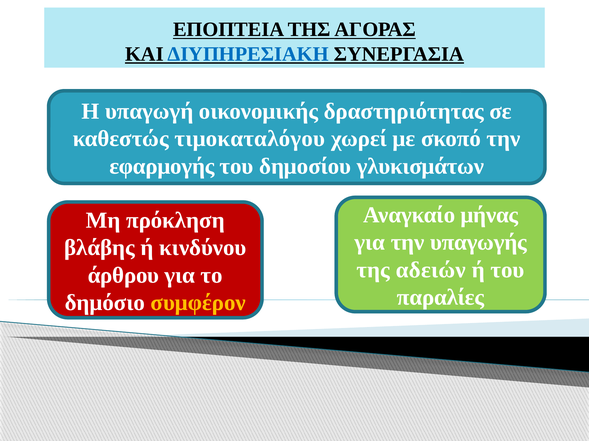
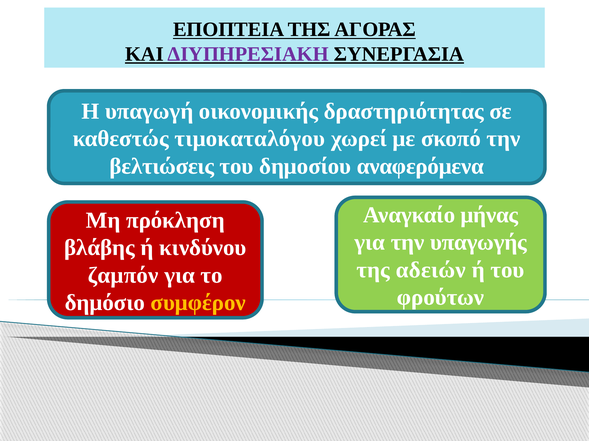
ΔΙΥΠΗΡΕΣΙΑΚΗ colour: blue -> purple
εφαρμογής: εφαρμογής -> βελτιώσεις
γλυκισμάτων: γλυκισμάτων -> αναφερόμενα
άρθρου: άρθρου -> ζαμπόν
παραλίες: παραλίες -> φρούτων
